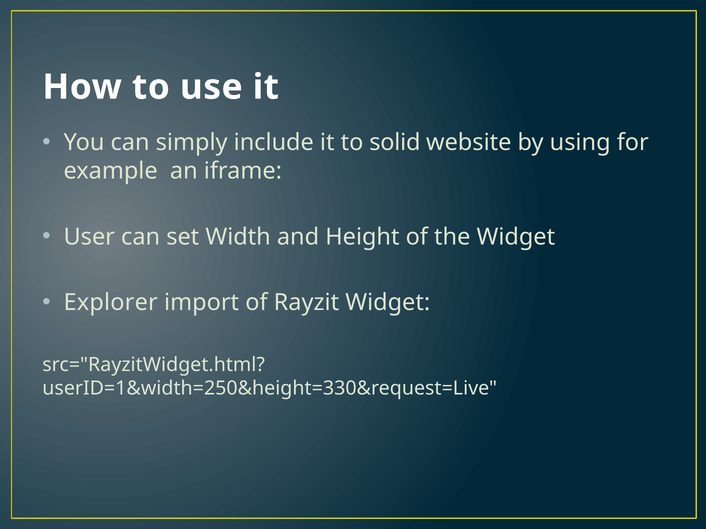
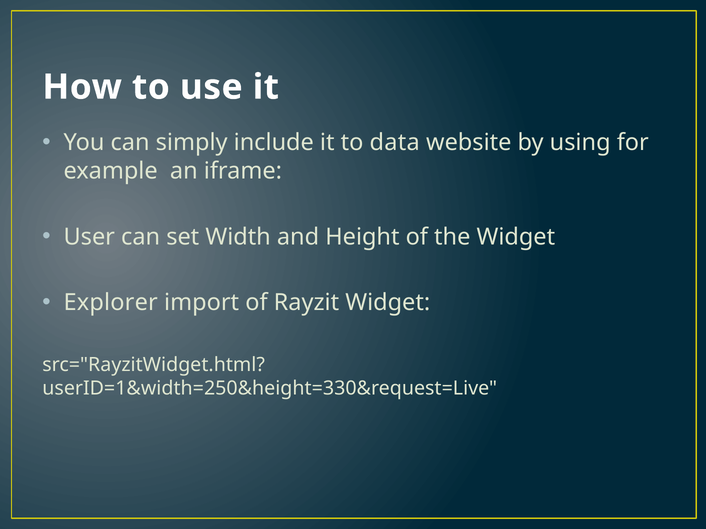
solid: solid -> data
